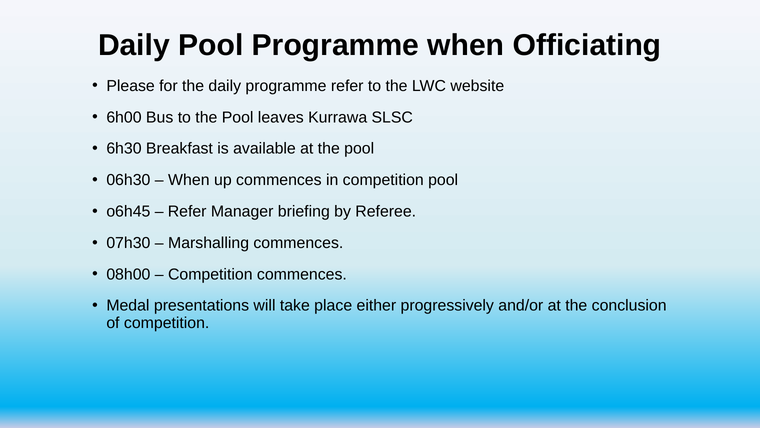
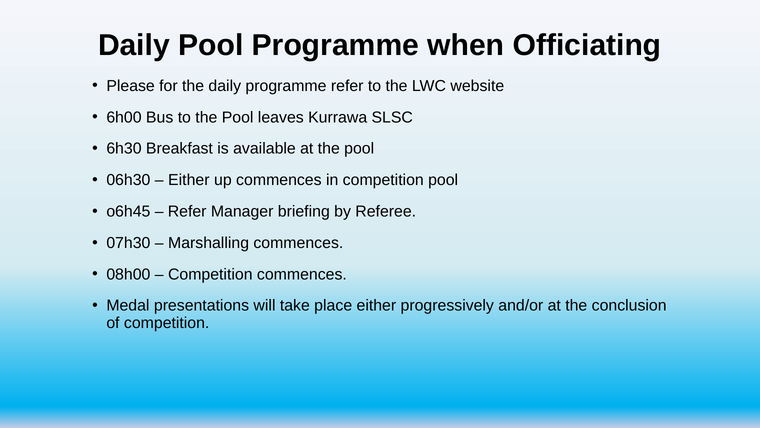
When at (189, 180): When -> Either
